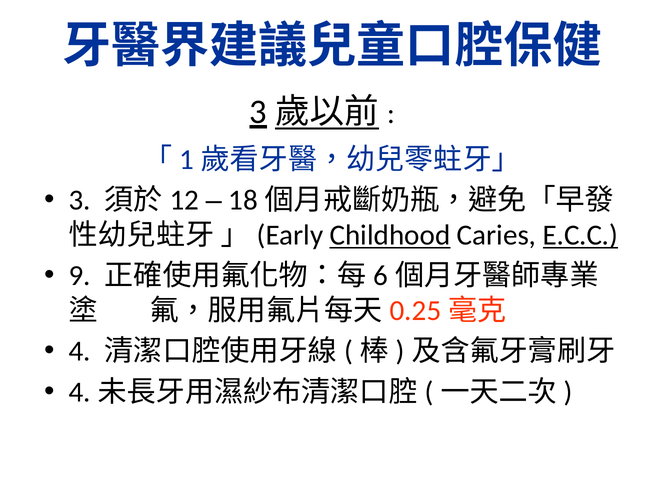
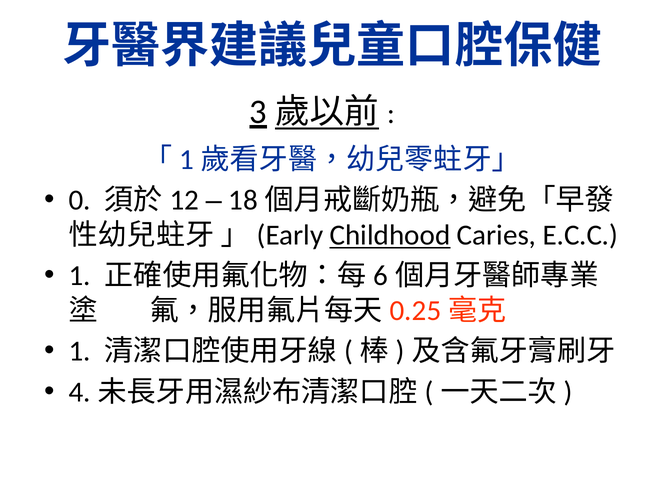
3: 3 -> 0
E.C.C underline: present -> none
9 at (80, 276): 9 -> 1
4 at (80, 352): 4 -> 1
